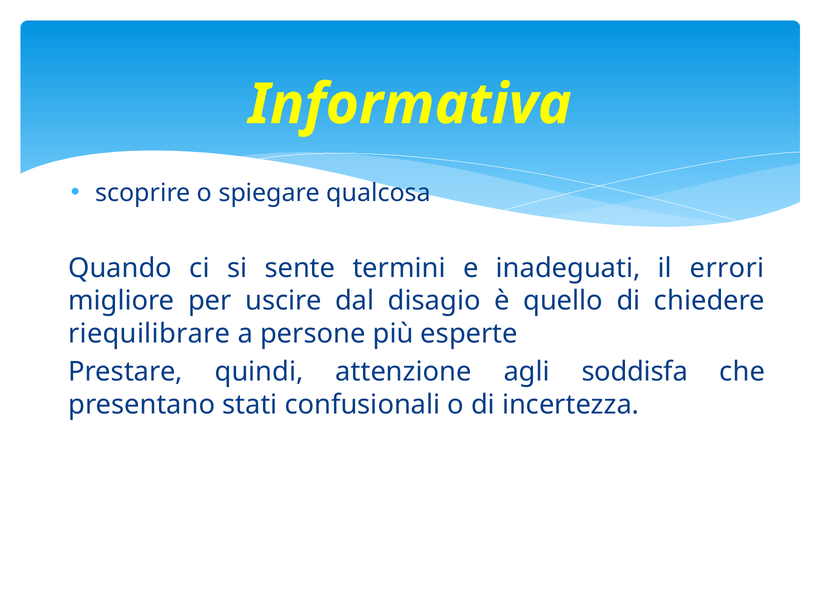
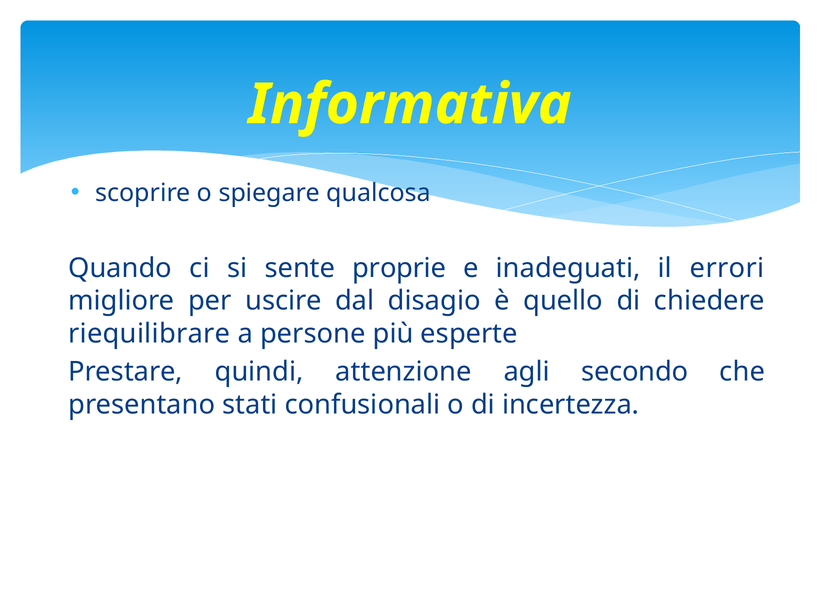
termini: termini -> proprie
soddisfa: soddisfa -> secondo
